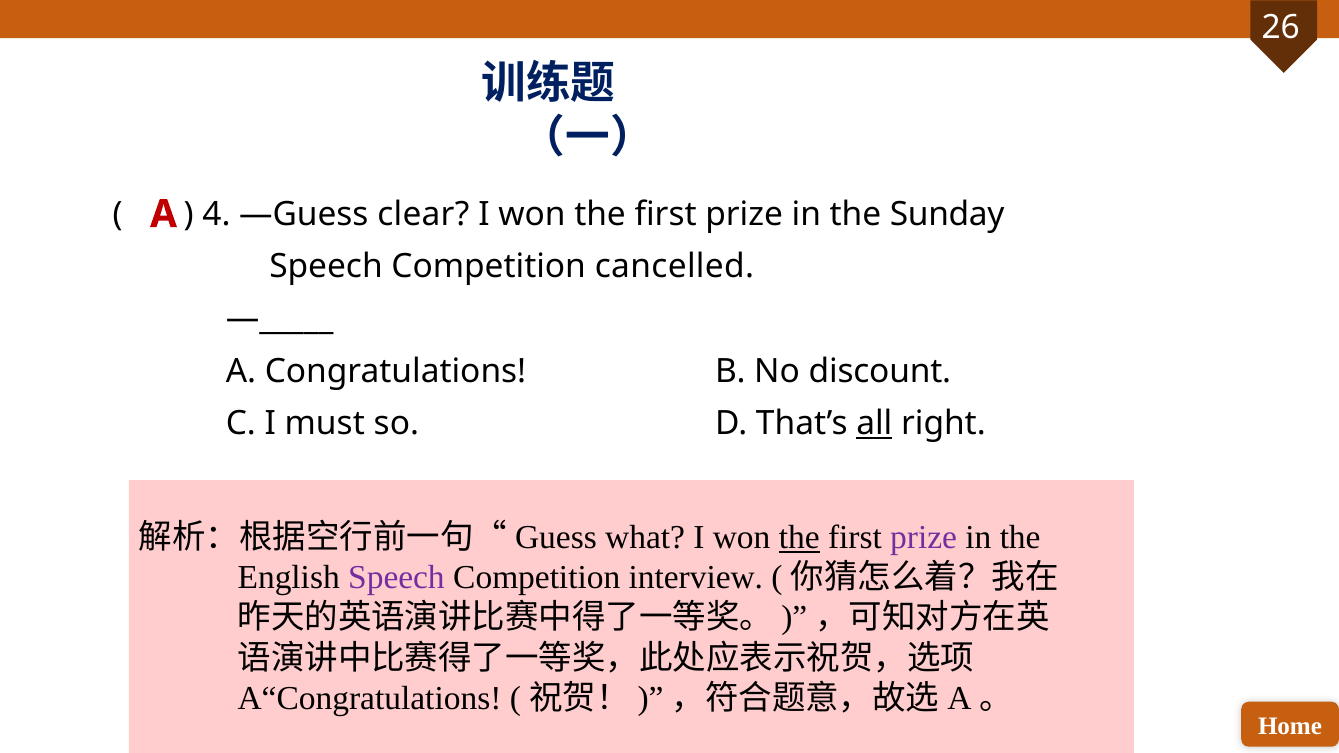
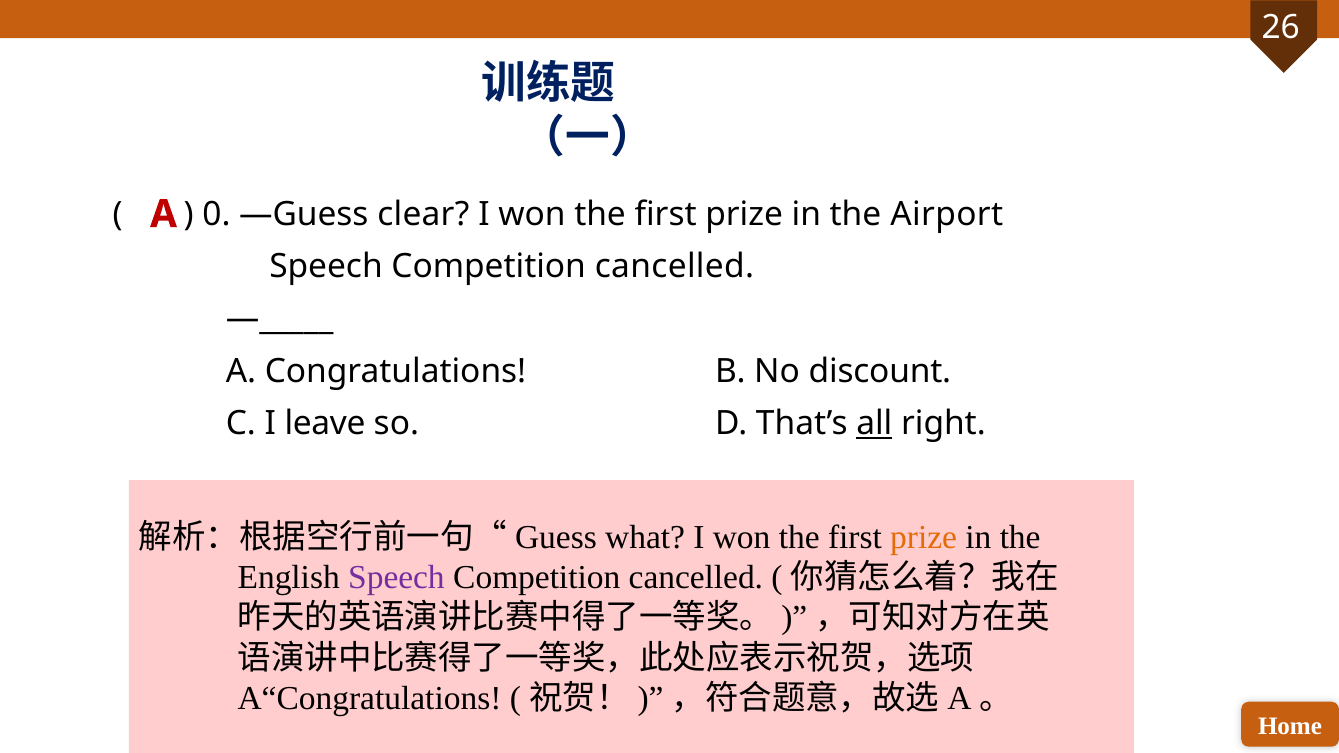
4: 4 -> 0
Sunday: Sunday -> Airport
must: must -> leave
the at (799, 538) underline: present -> none
prize at (924, 538) colour: purple -> orange
interview at (696, 578): interview -> cancelled
